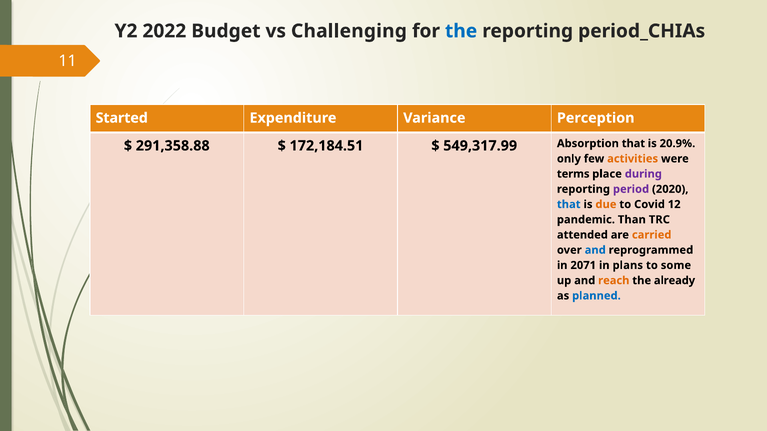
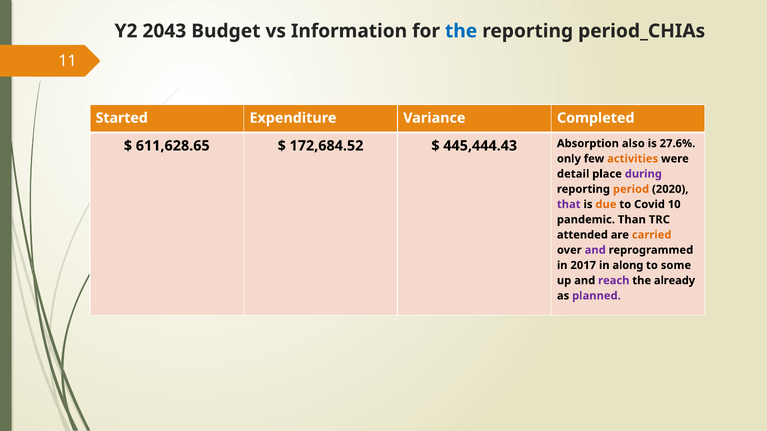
2022: 2022 -> 2043
Challenging: Challenging -> Information
Perception: Perception -> Completed
291,358.88: 291,358.88 -> 611,628.65
172,184.51: 172,184.51 -> 172,684.52
549,317.99: 549,317.99 -> 445,444.43
Absorption that: that -> also
20.9%: 20.9% -> 27.6%
terms: terms -> detail
period colour: purple -> orange
that at (569, 205) colour: blue -> purple
12: 12 -> 10
and at (595, 250) colour: blue -> purple
2071: 2071 -> 2017
plans: plans -> along
reach colour: orange -> purple
planned colour: blue -> purple
